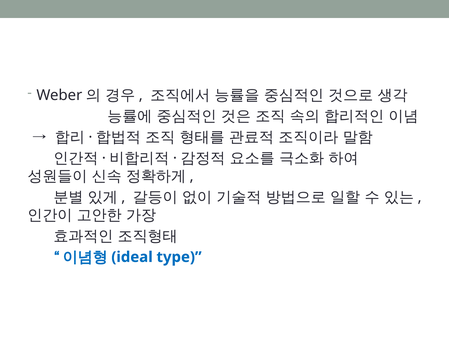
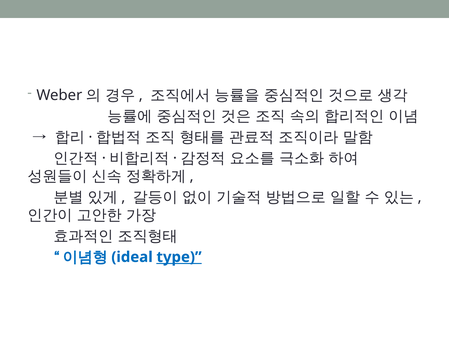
type underline: none -> present
